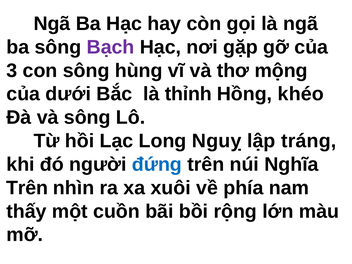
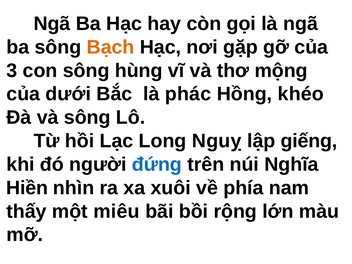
Bạch colour: purple -> orange
thỉnh: thỉnh -> phác
tráng: tráng -> giếng
Trên at (27, 188): Trên -> Hiền
cuồn: cuồn -> miêu
